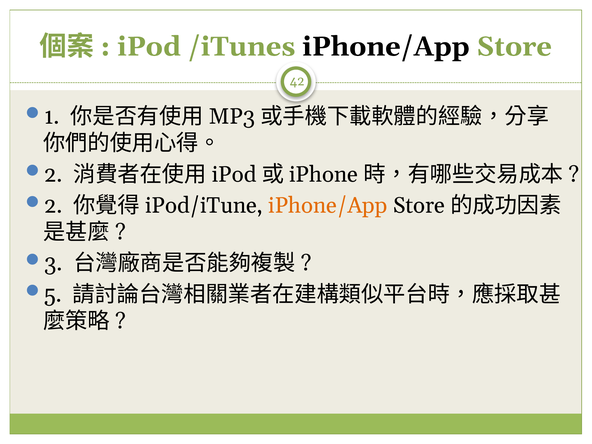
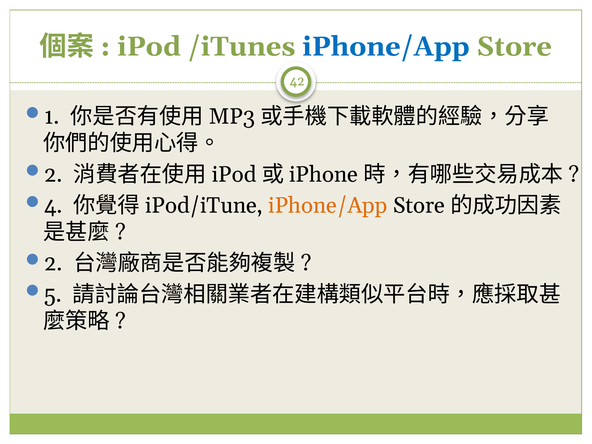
iPhone/App at (386, 47) colour: black -> blue
2 at (53, 206): 2 -> 4
3 at (53, 263): 3 -> 2
